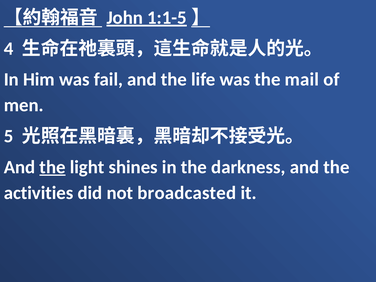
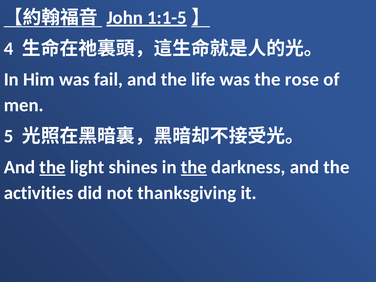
mail: mail -> rose
the at (194, 167) underline: none -> present
broadcasted: broadcasted -> thanksgiving
